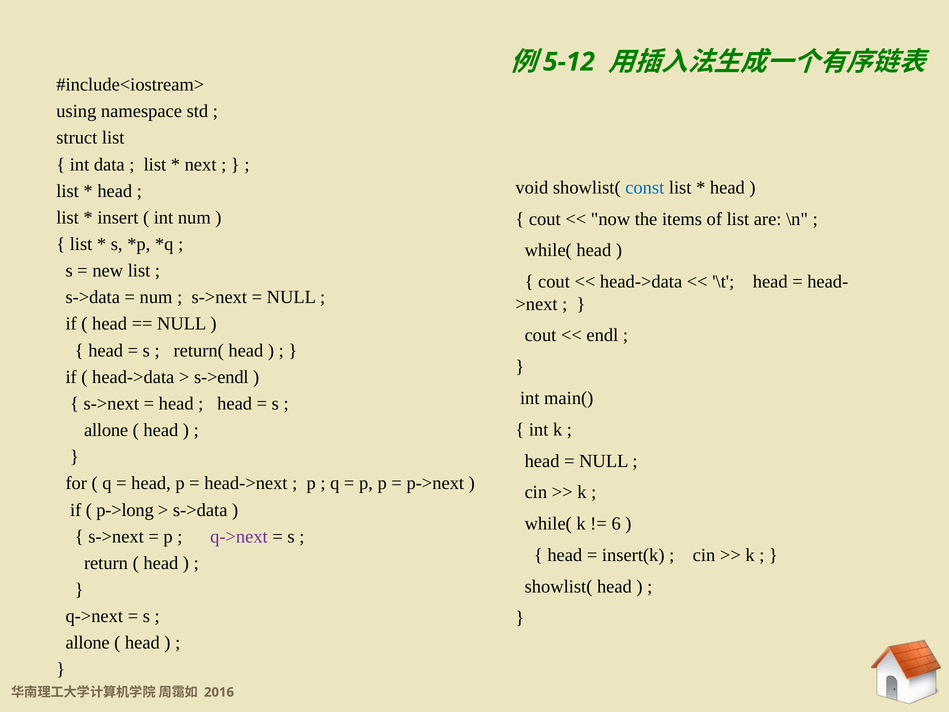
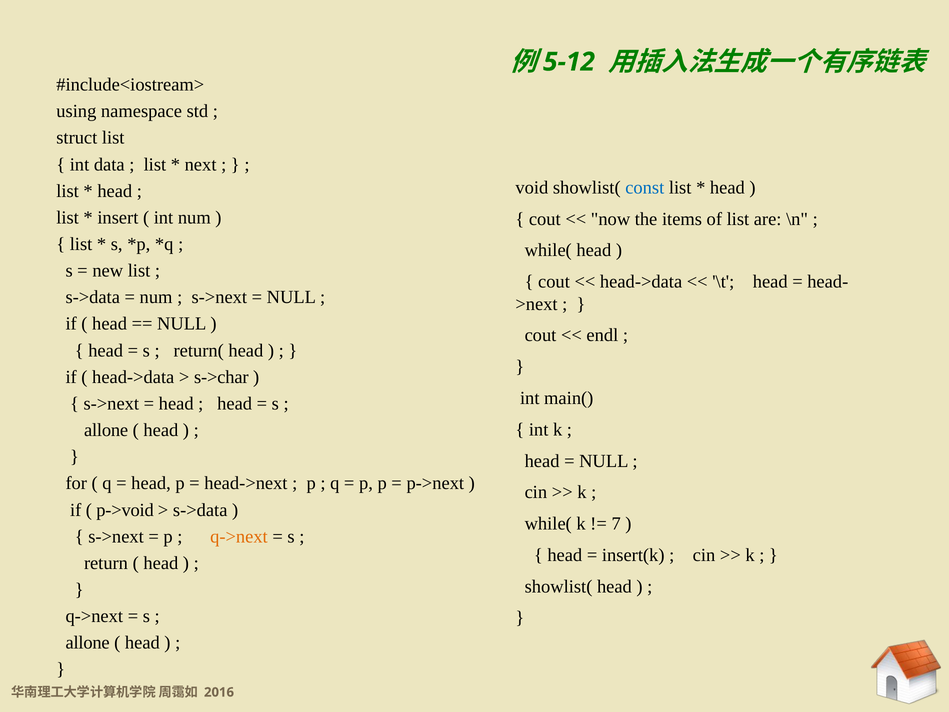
s->endl: s->endl -> s->char
p->long: p->long -> p->void
6: 6 -> 7
q->next at (239, 536) colour: purple -> orange
